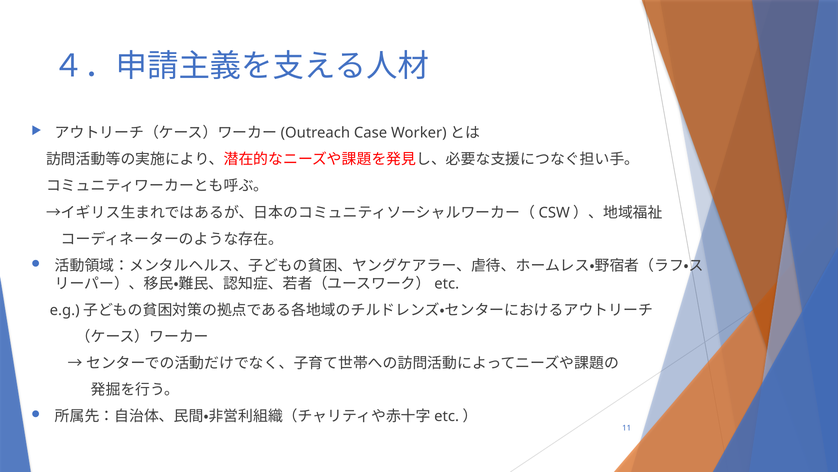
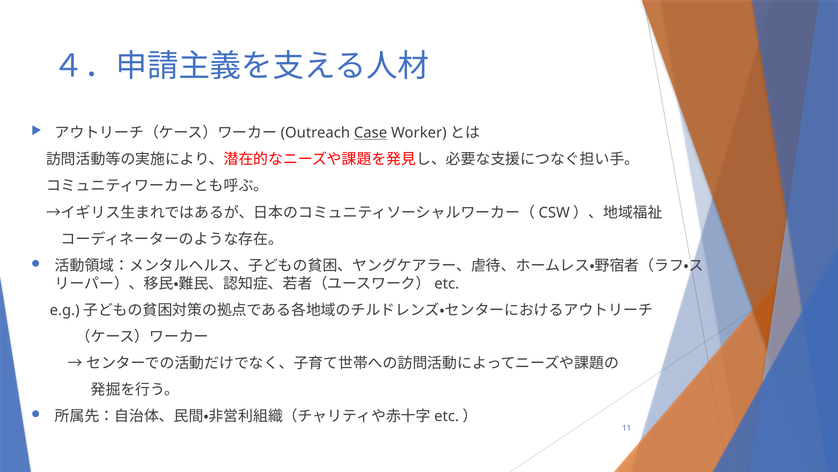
Case underline: none -> present
